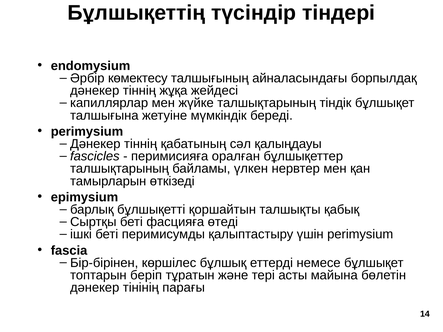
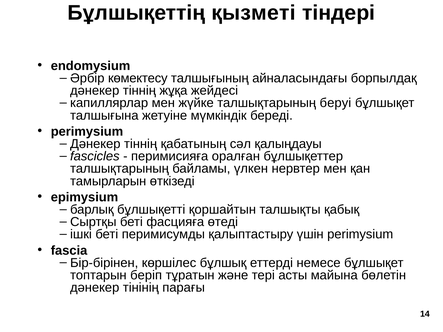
түсіндір: түсіндір -> қызметі
тіндік: тіндік -> беруі
